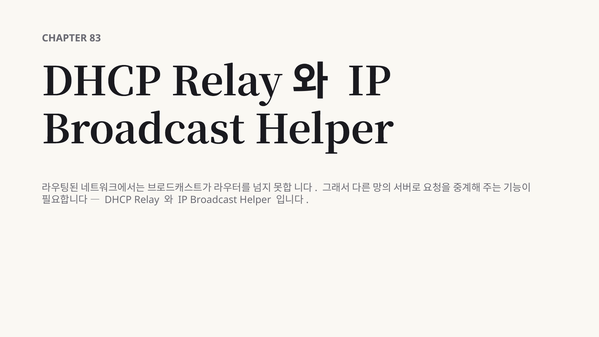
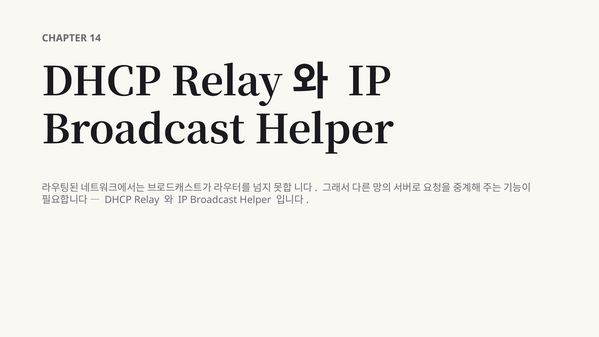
83: 83 -> 14
